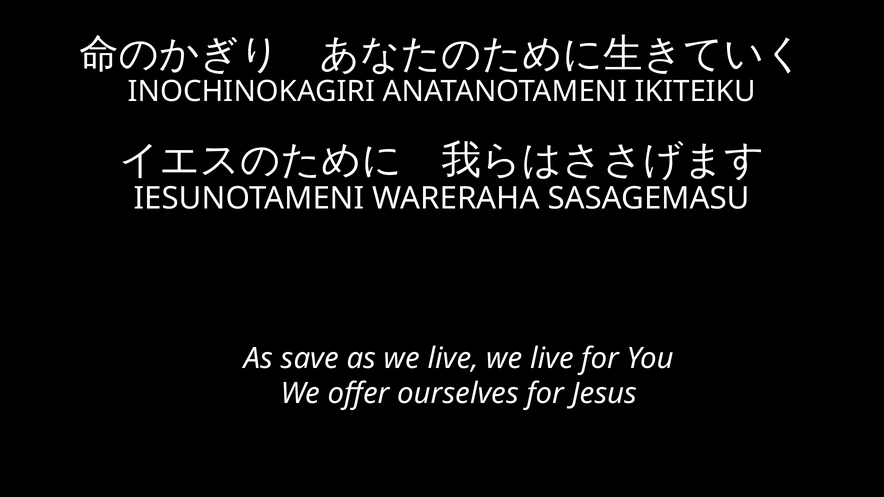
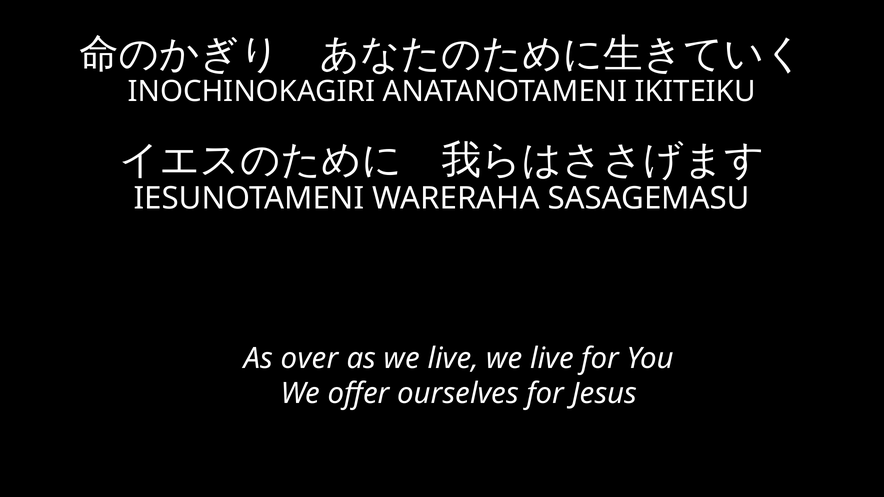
save: save -> over
